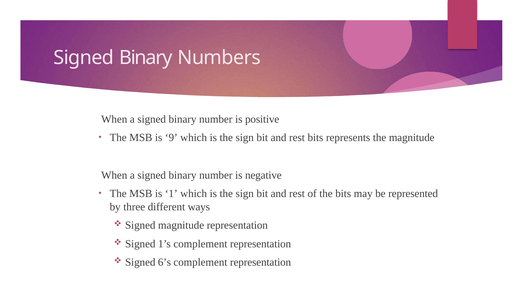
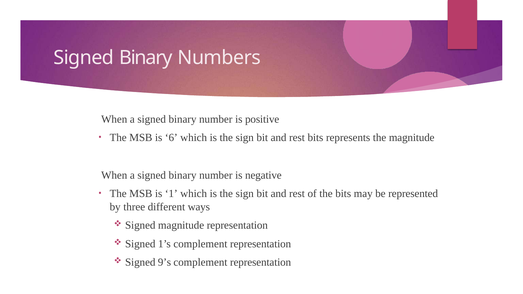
9: 9 -> 6
6’s: 6’s -> 9’s
